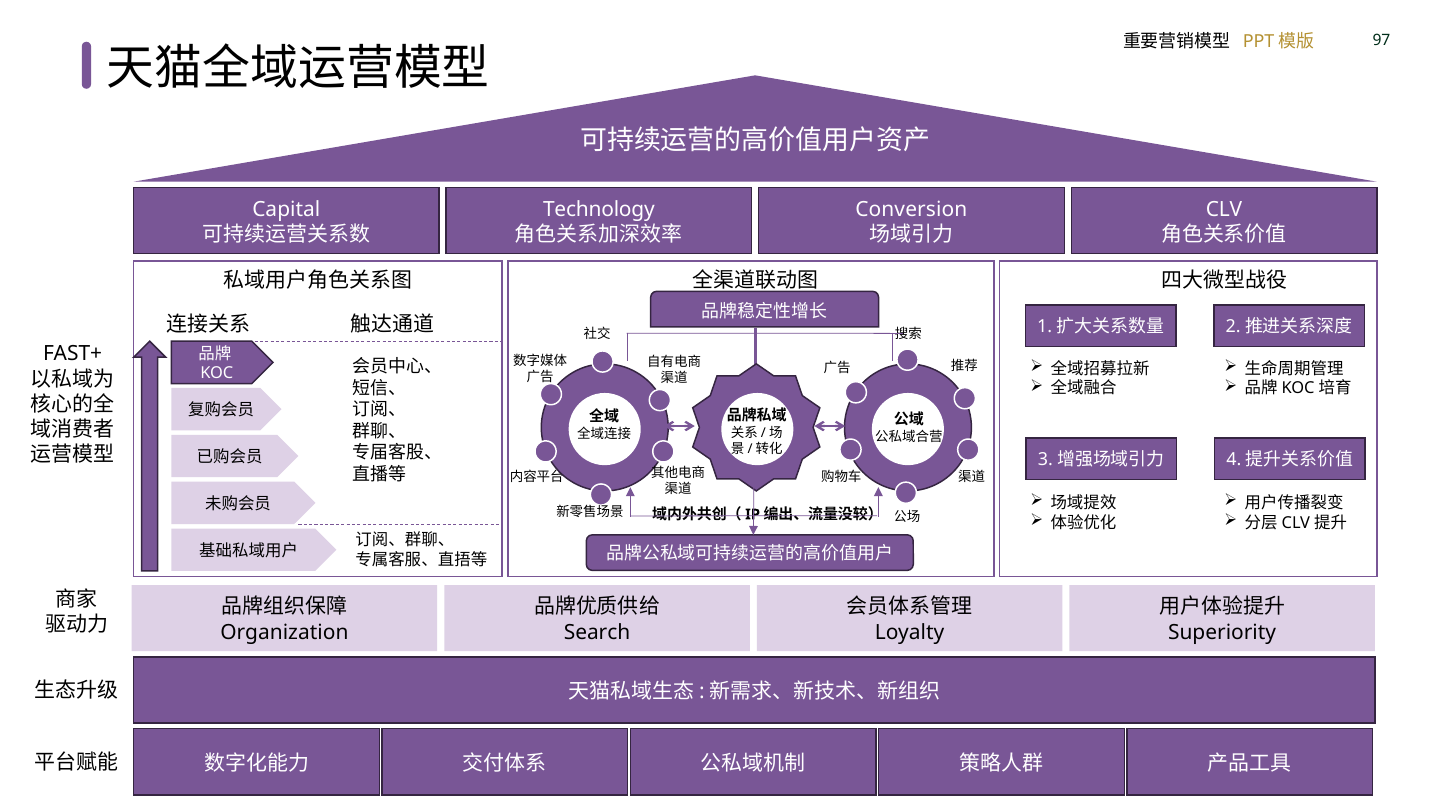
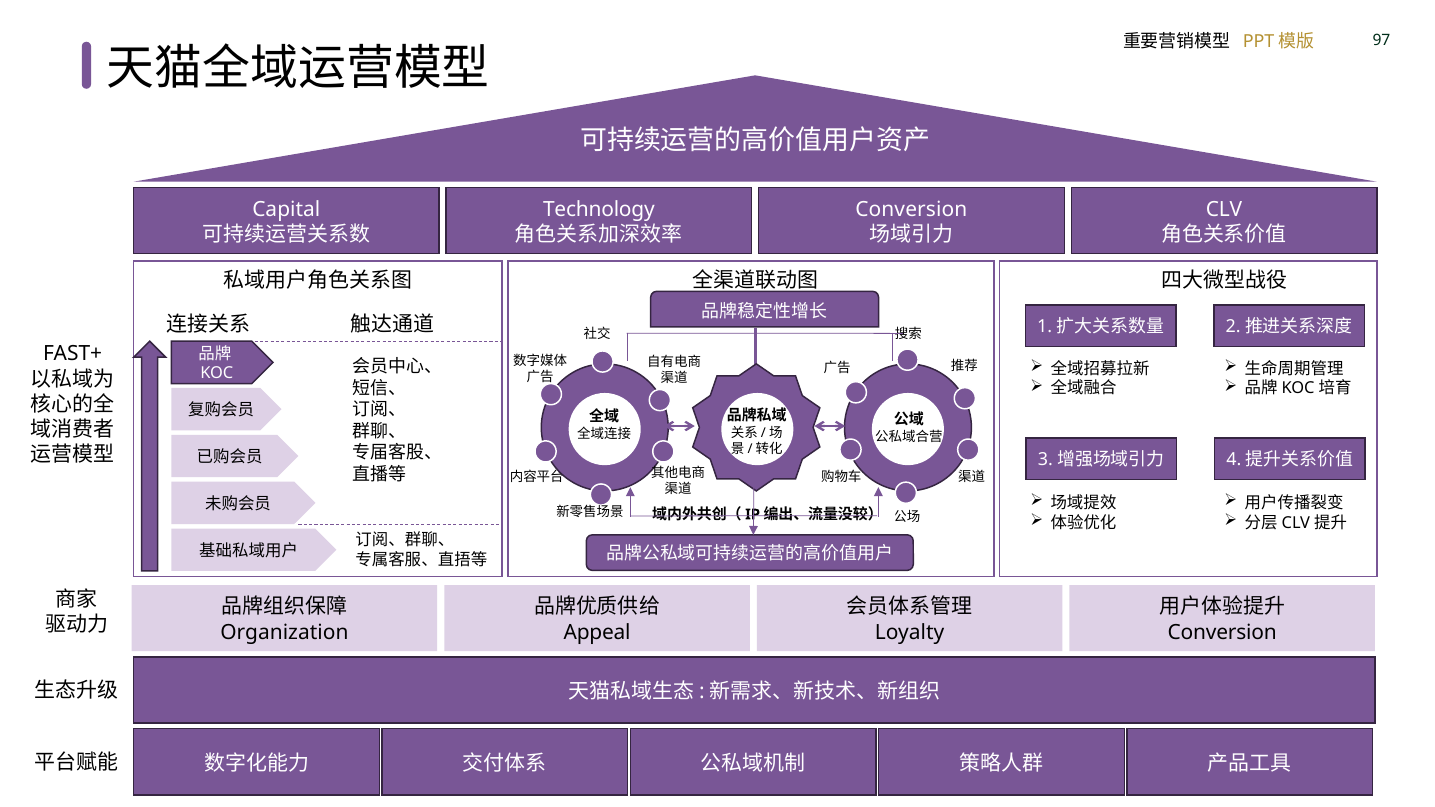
Search: Search -> Appeal
Superiority at (1222, 632): Superiority -> Conversion
